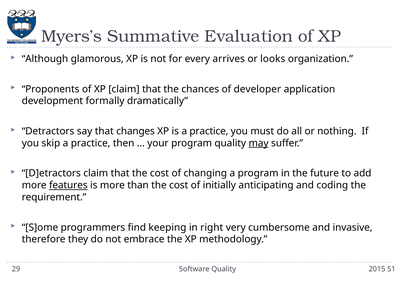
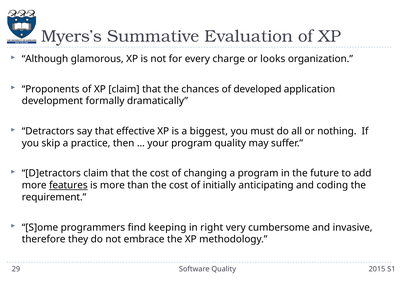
arrives: arrives -> charge
developer: developer -> developed
changes: changes -> effective
is a practice: practice -> biggest
may underline: present -> none
